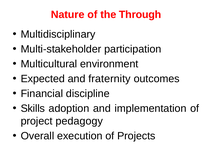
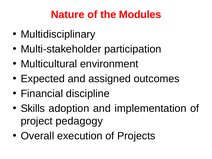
Through: Through -> Modules
fraternity: fraternity -> assigned
